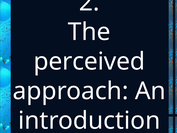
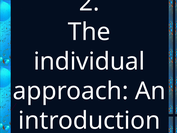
perceived: perceived -> individual
